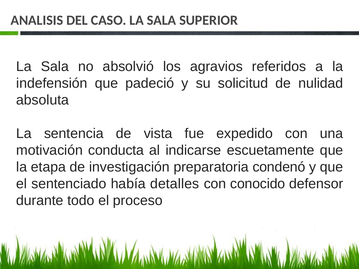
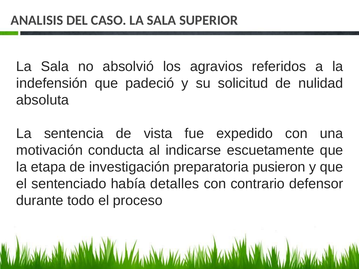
condenó: condenó -> pusieron
conocido: conocido -> contrario
